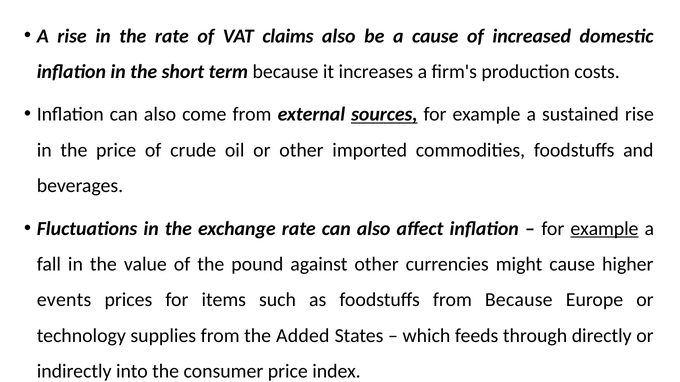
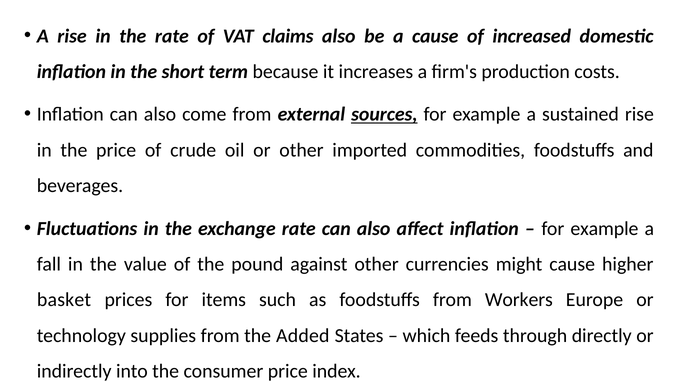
example at (604, 229) underline: present -> none
events: events -> basket
from Because: Because -> Workers
